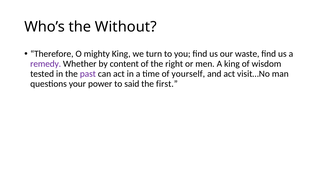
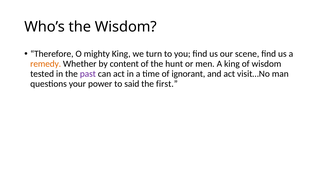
the Without: Without -> Wisdom
waste: waste -> scene
remedy colour: purple -> orange
right: right -> hunt
yourself: yourself -> ignorant
